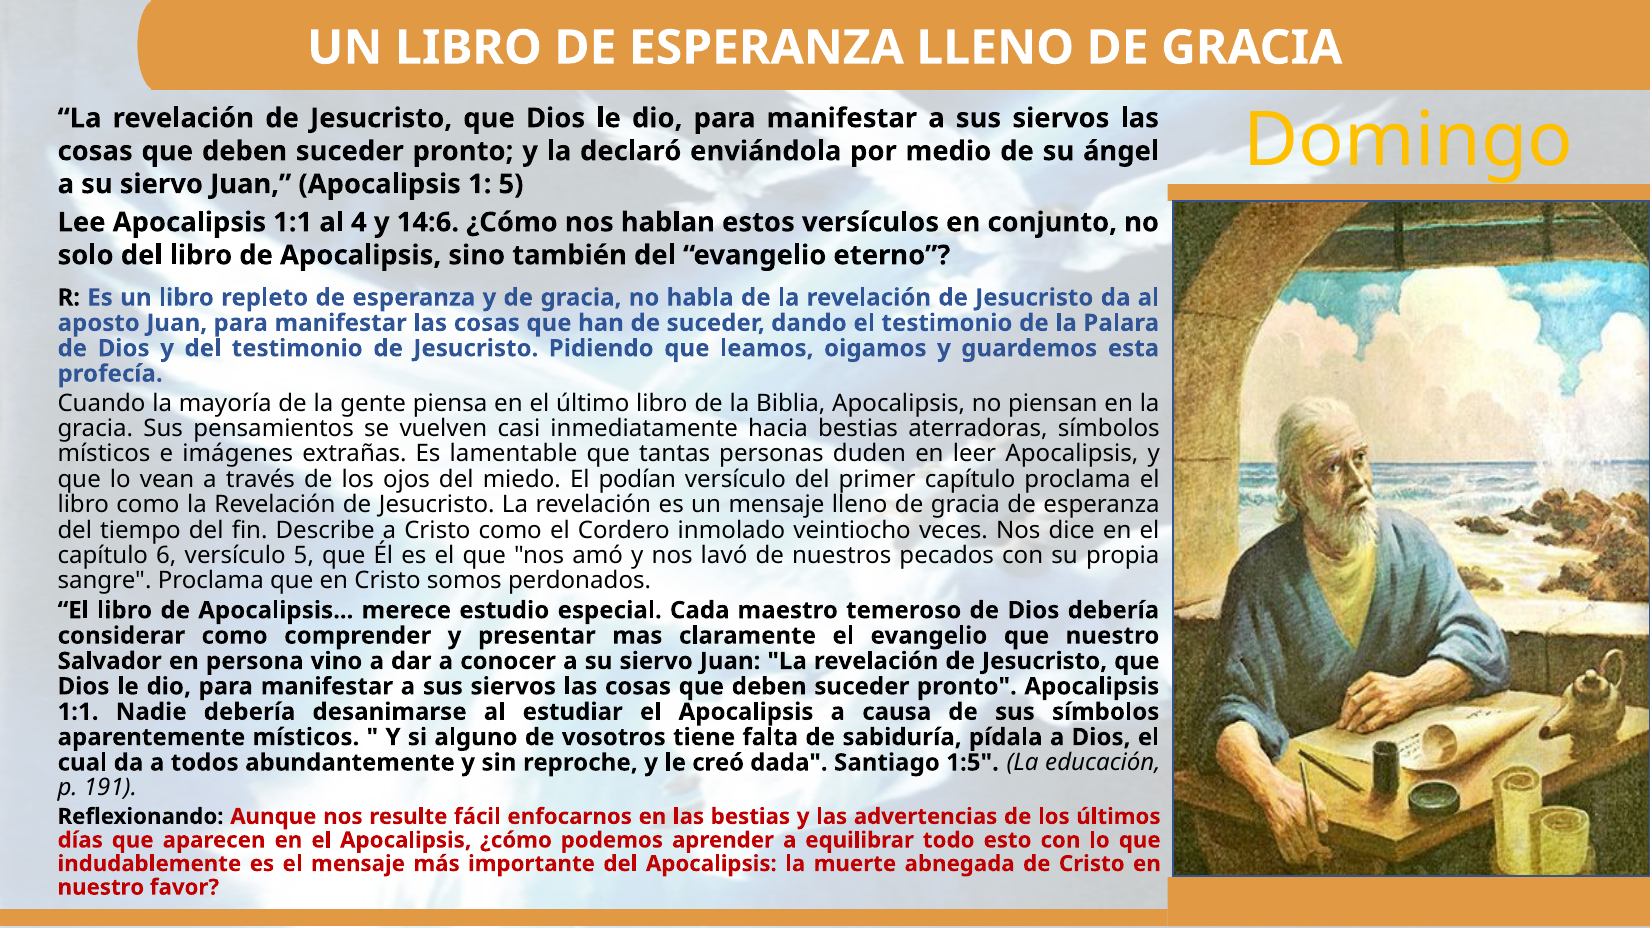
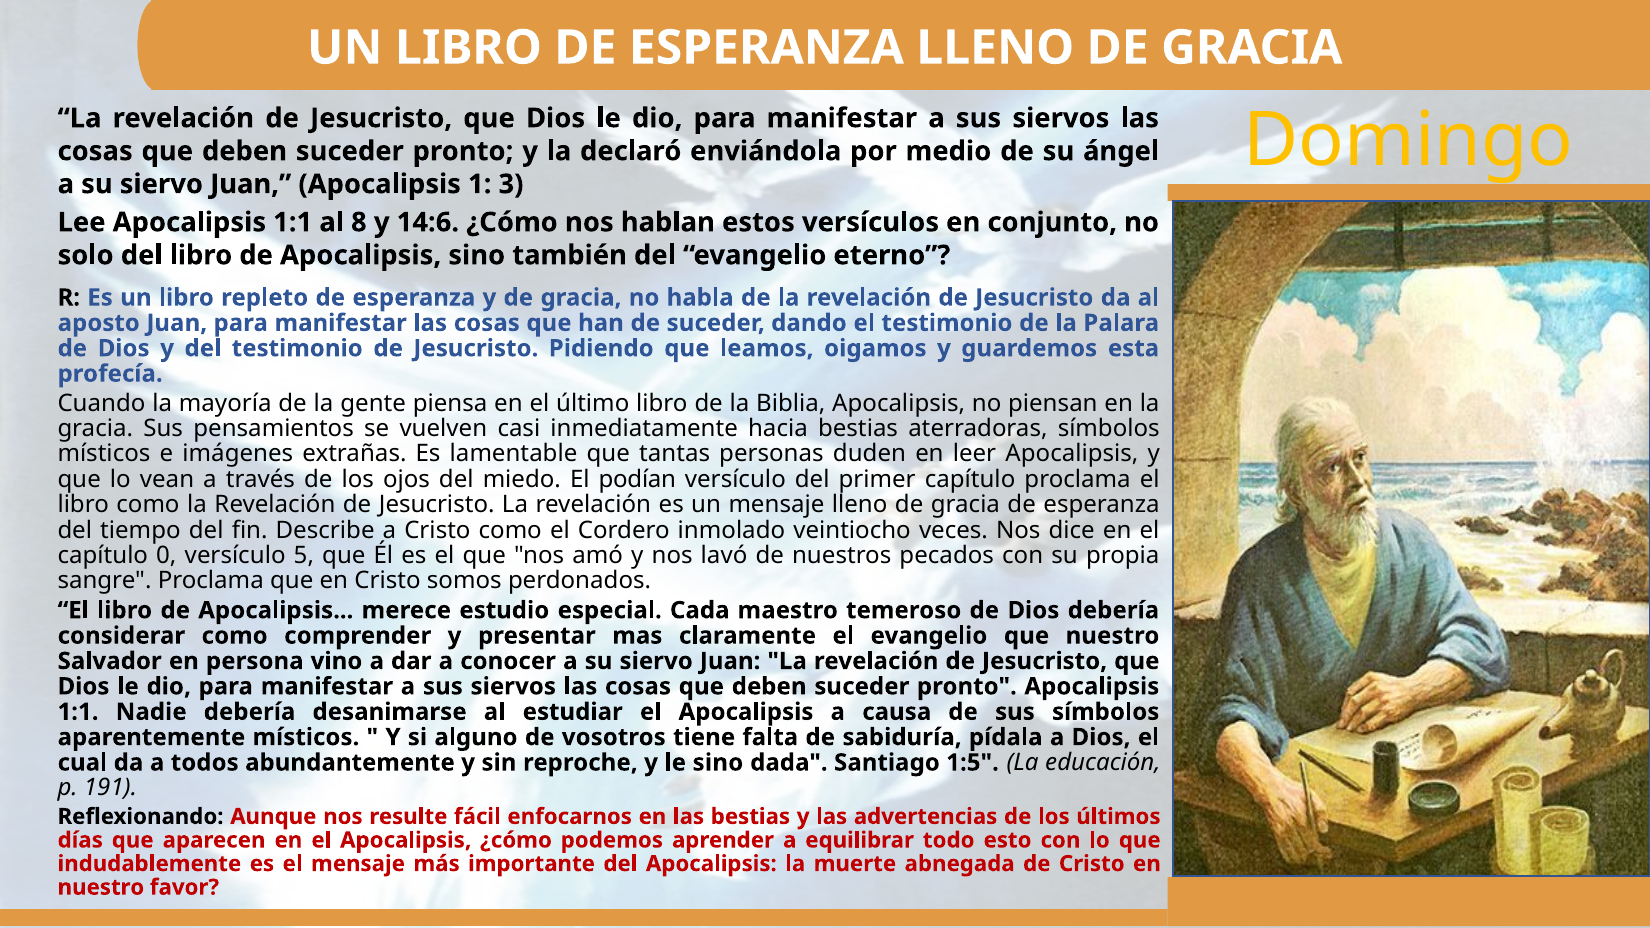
1 5: 5 -> 3
4: 4 -> 8
6: 6 -> 0
le creó: creó -> sino
